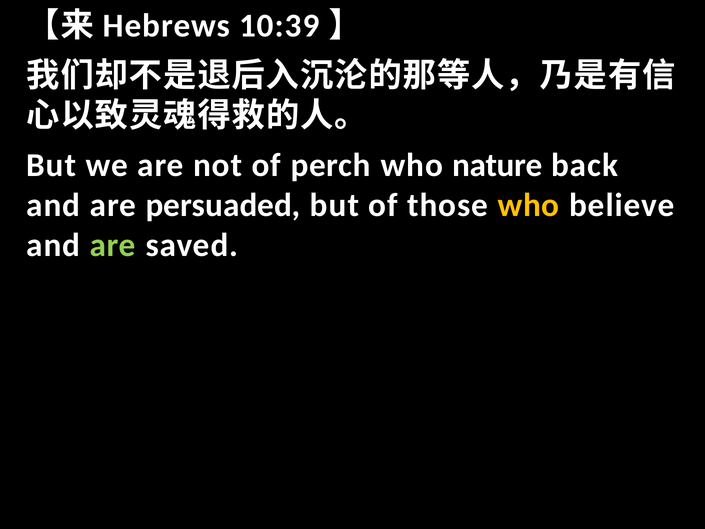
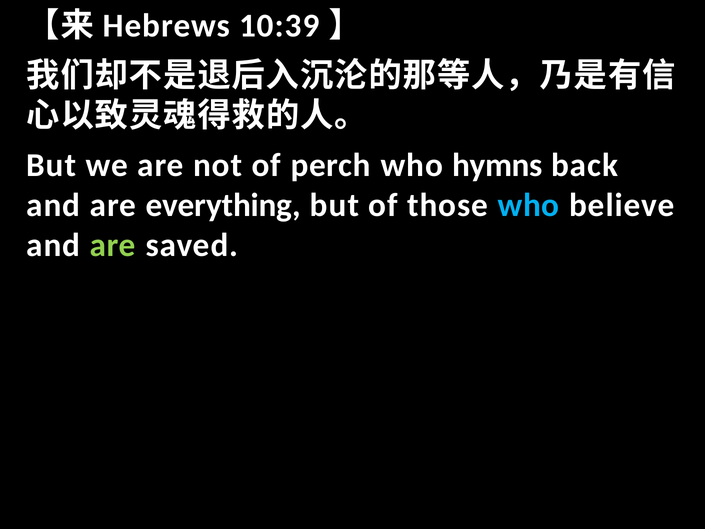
nature: nature -> hymns
persuaded: persuaded -> everything
who at (528, 205) colour: yellow -> light blue
